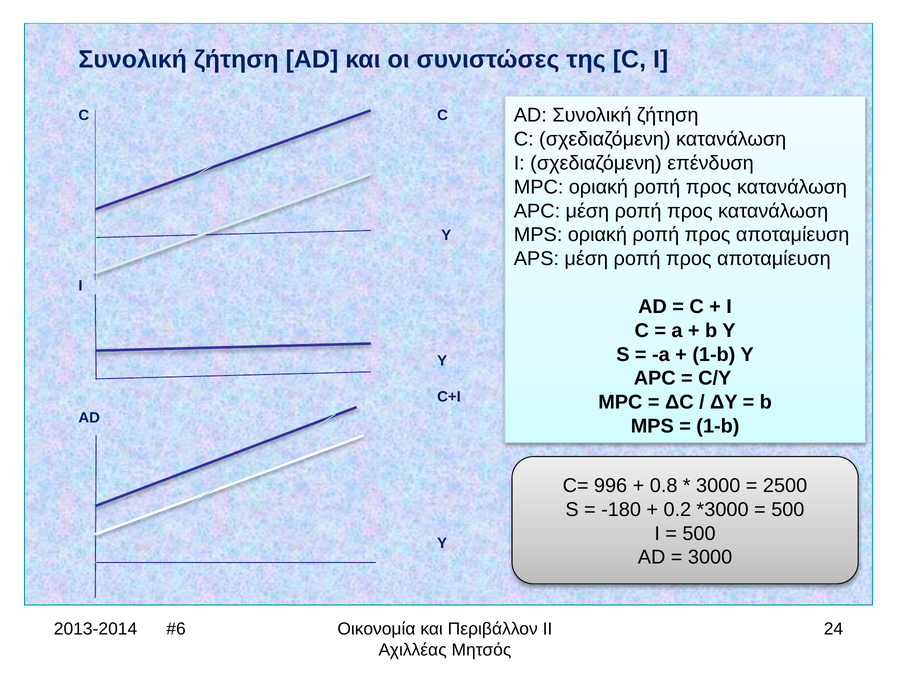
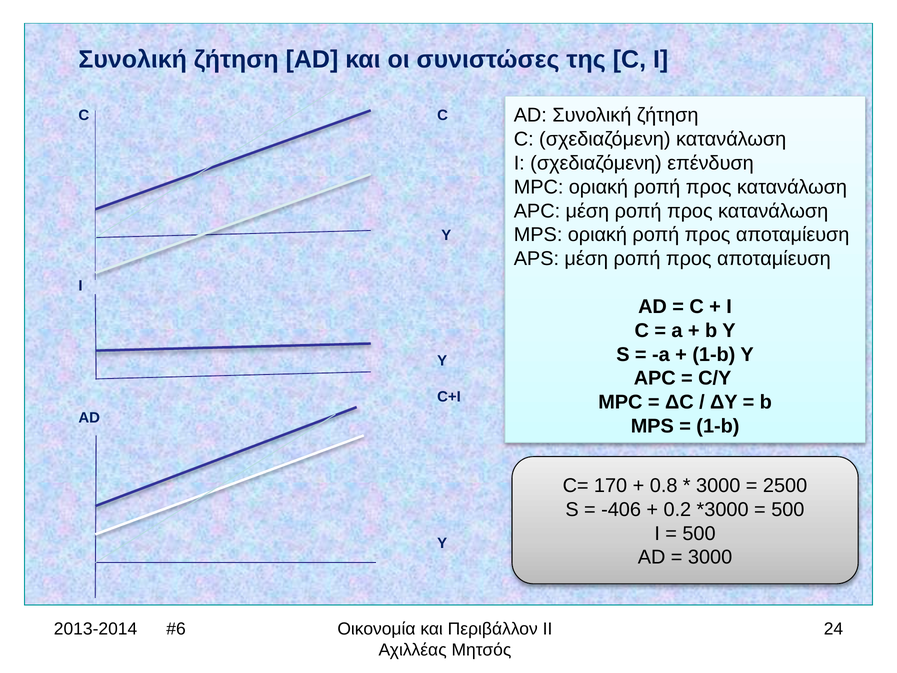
996: 996 -> 170
-180: -180 -> -406
